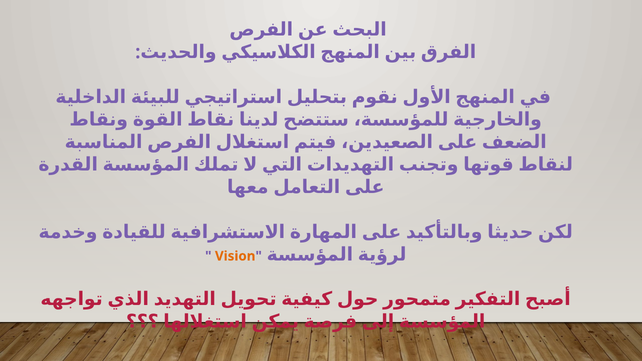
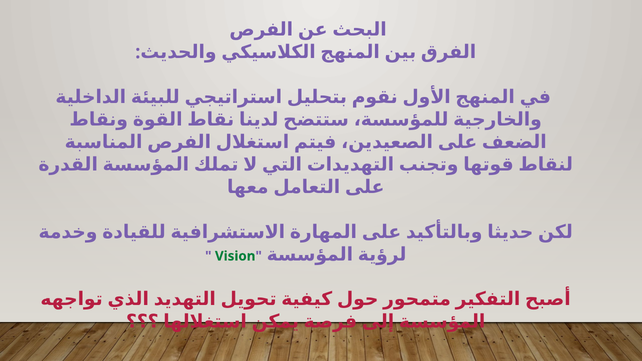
Vision colour: orange -> green
